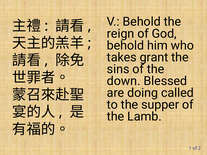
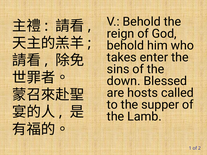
grant: grant -> enter
doing: doing -> hosts
